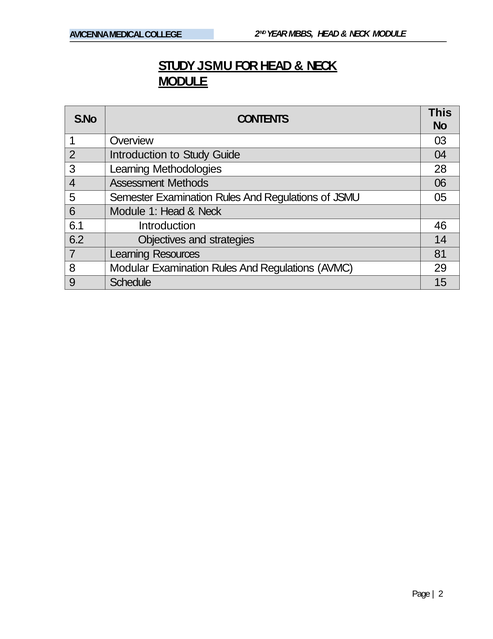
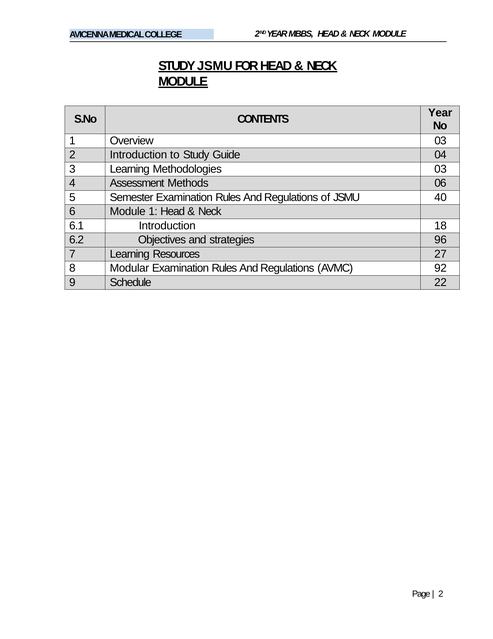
This at (440, 113): This -> Year
Methodologies 28: 28 -> 03
05: 05 -> 40
46: 46 -> 18
14: 14 -> 96
81: 81 -> 27
29: 29 -> 92
15: 15 -> 22
